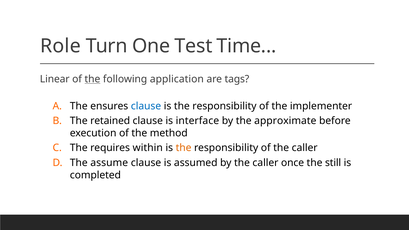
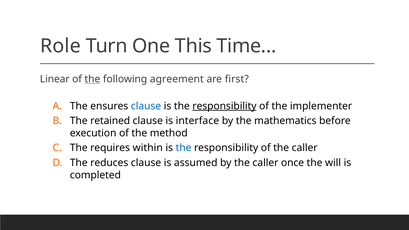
Test: Test -> This
application: application -> agreement
tags: tags -> first
responsibility at (224, 106) underline: none -> present
approximate: approximate -> mathematics
the at (184, 148) colour: orange -> blue
assume: assume -> reduces
still: still -> will
